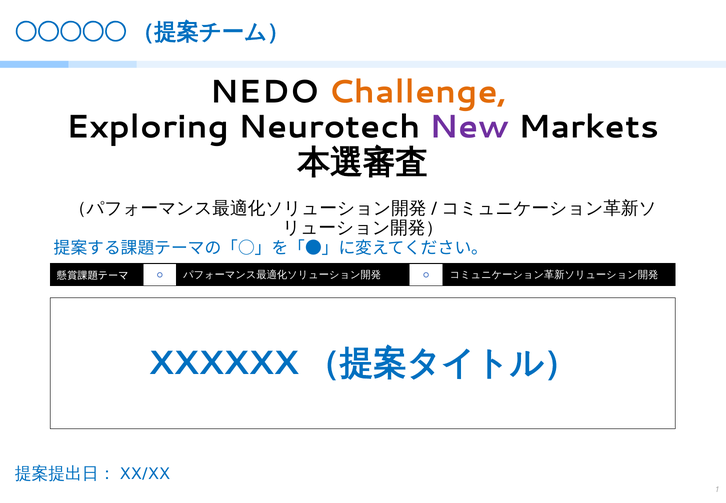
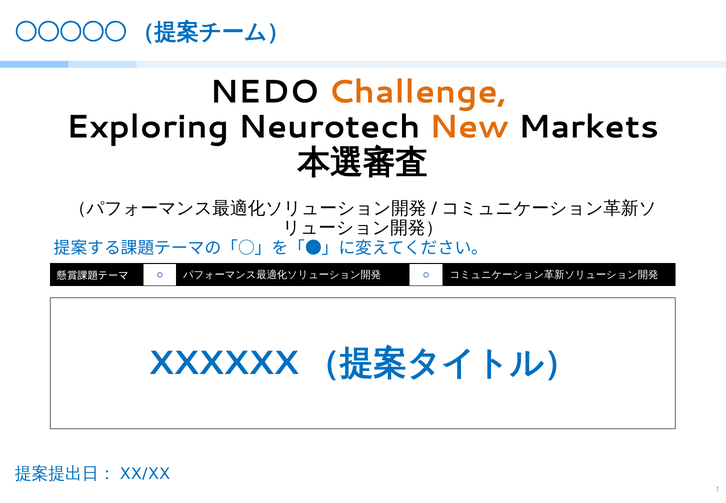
New colour: purple -> orange
